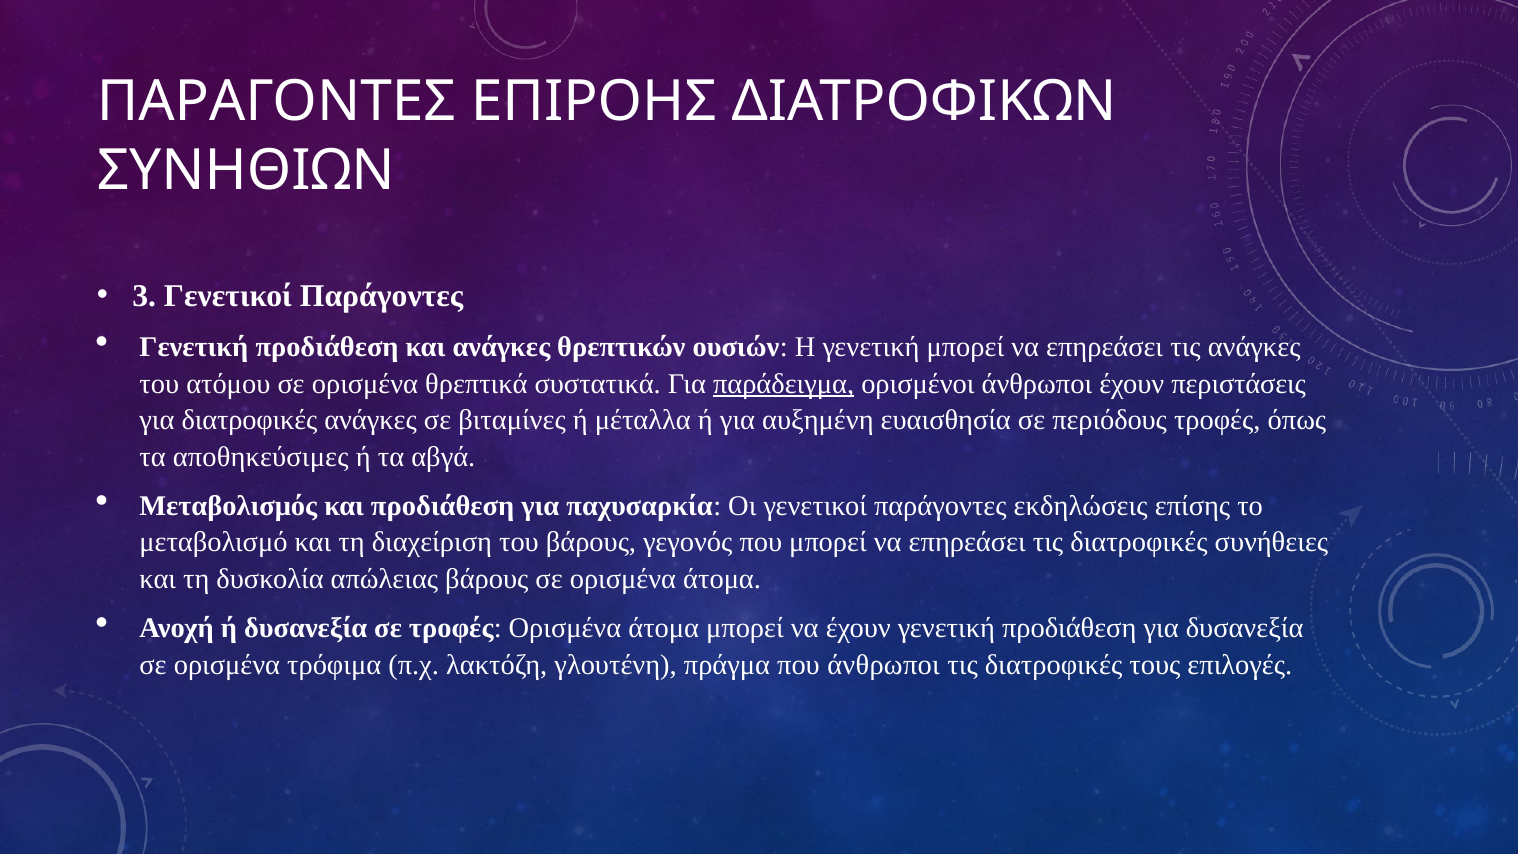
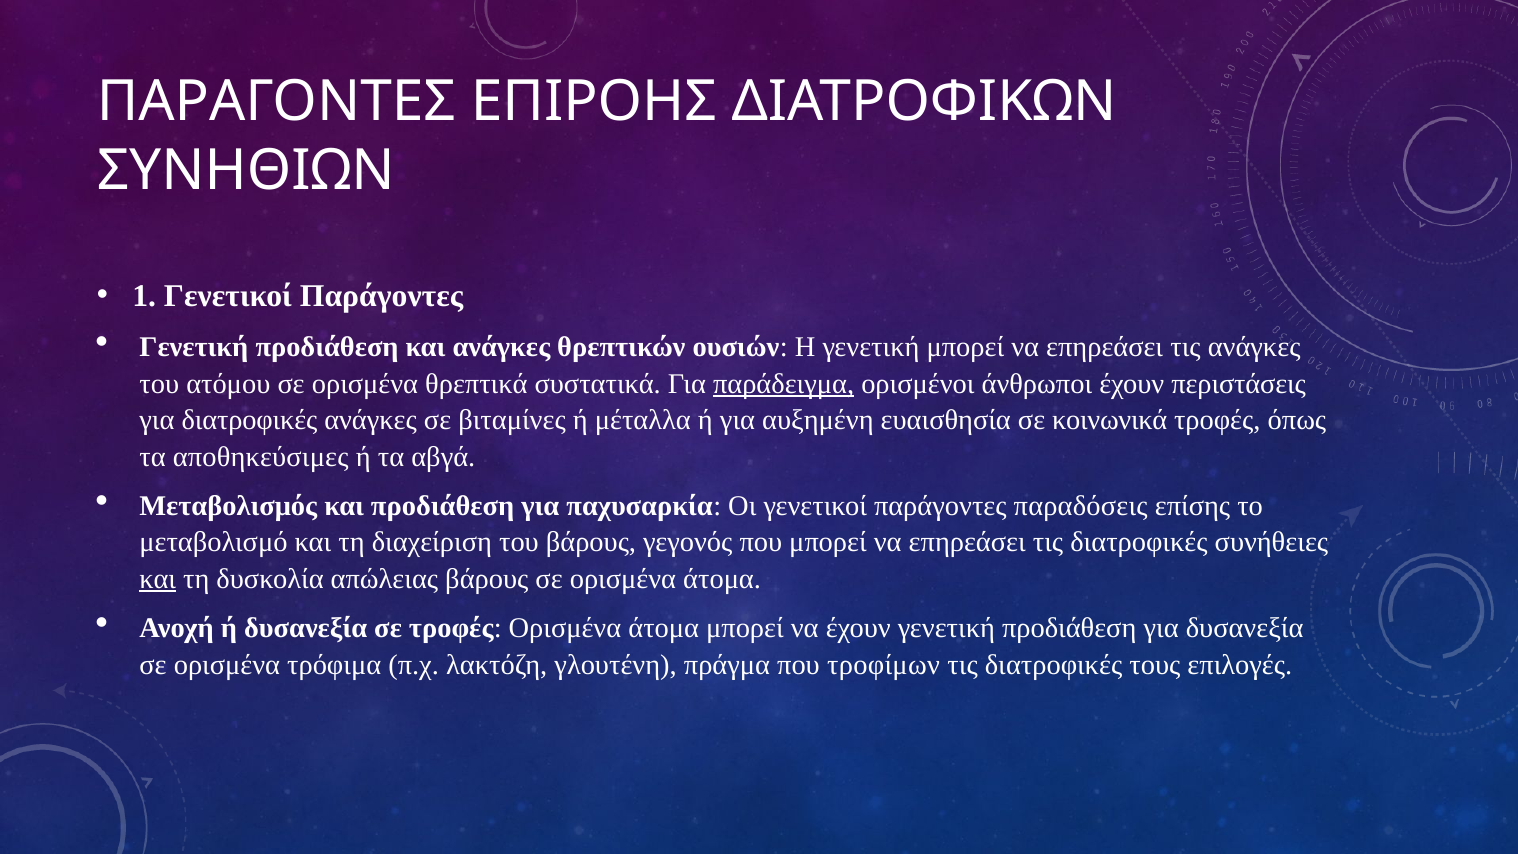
3: 3 -> 1
περιόδους: περιόδους -> κοινωνικά
εκδηλώσεις: εκδηλώσεις -> παραδόσεις
και at (158, 579) underline: none -> present
που άνθρωποι: άνθρωποι -> τροφίμων
